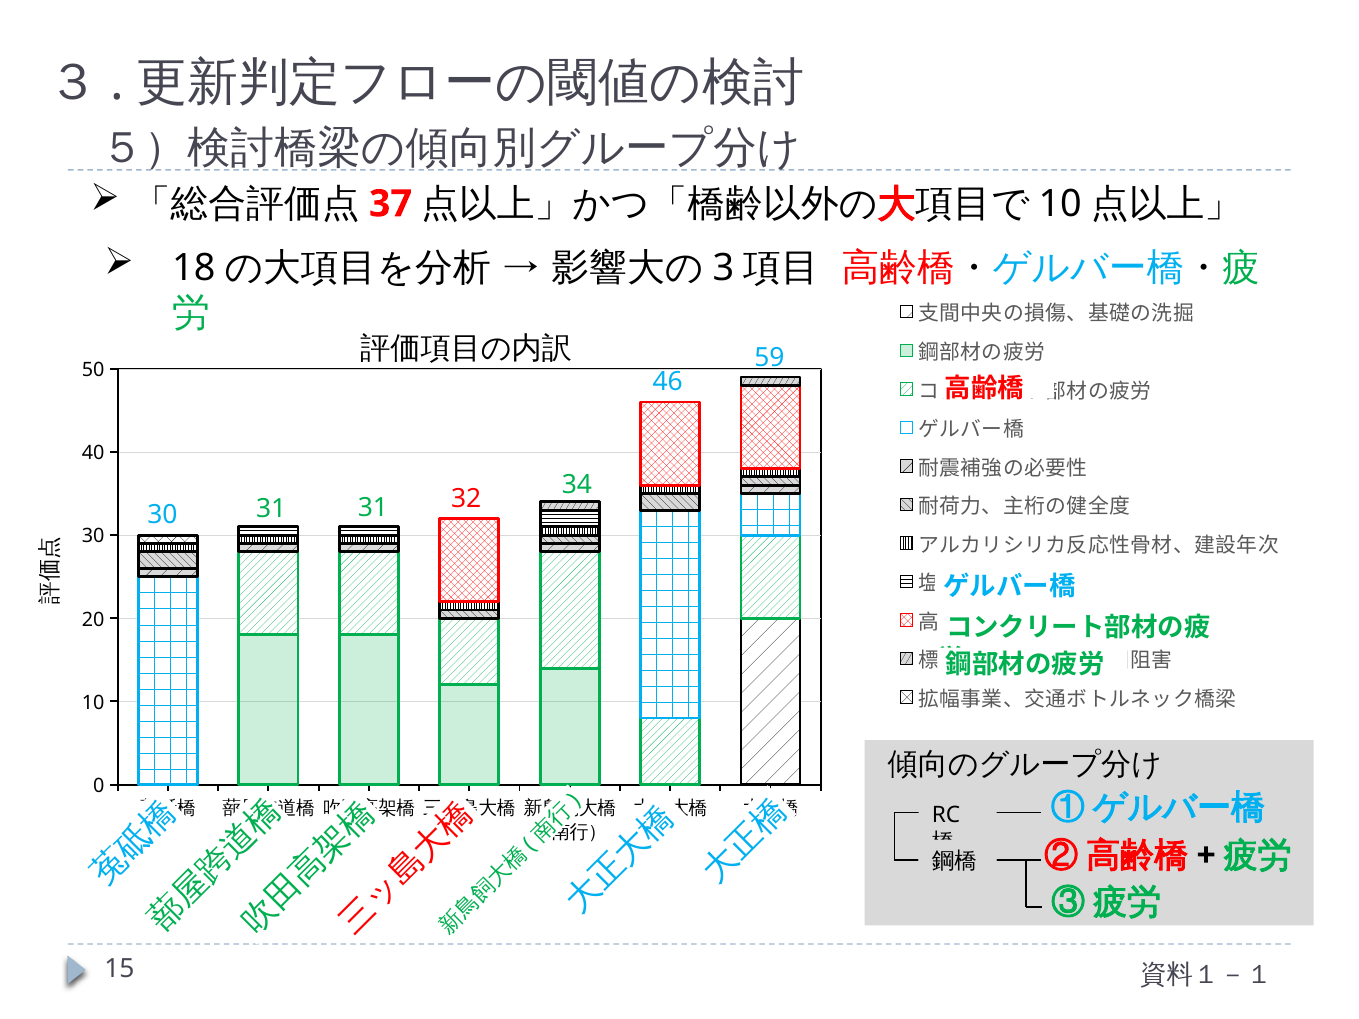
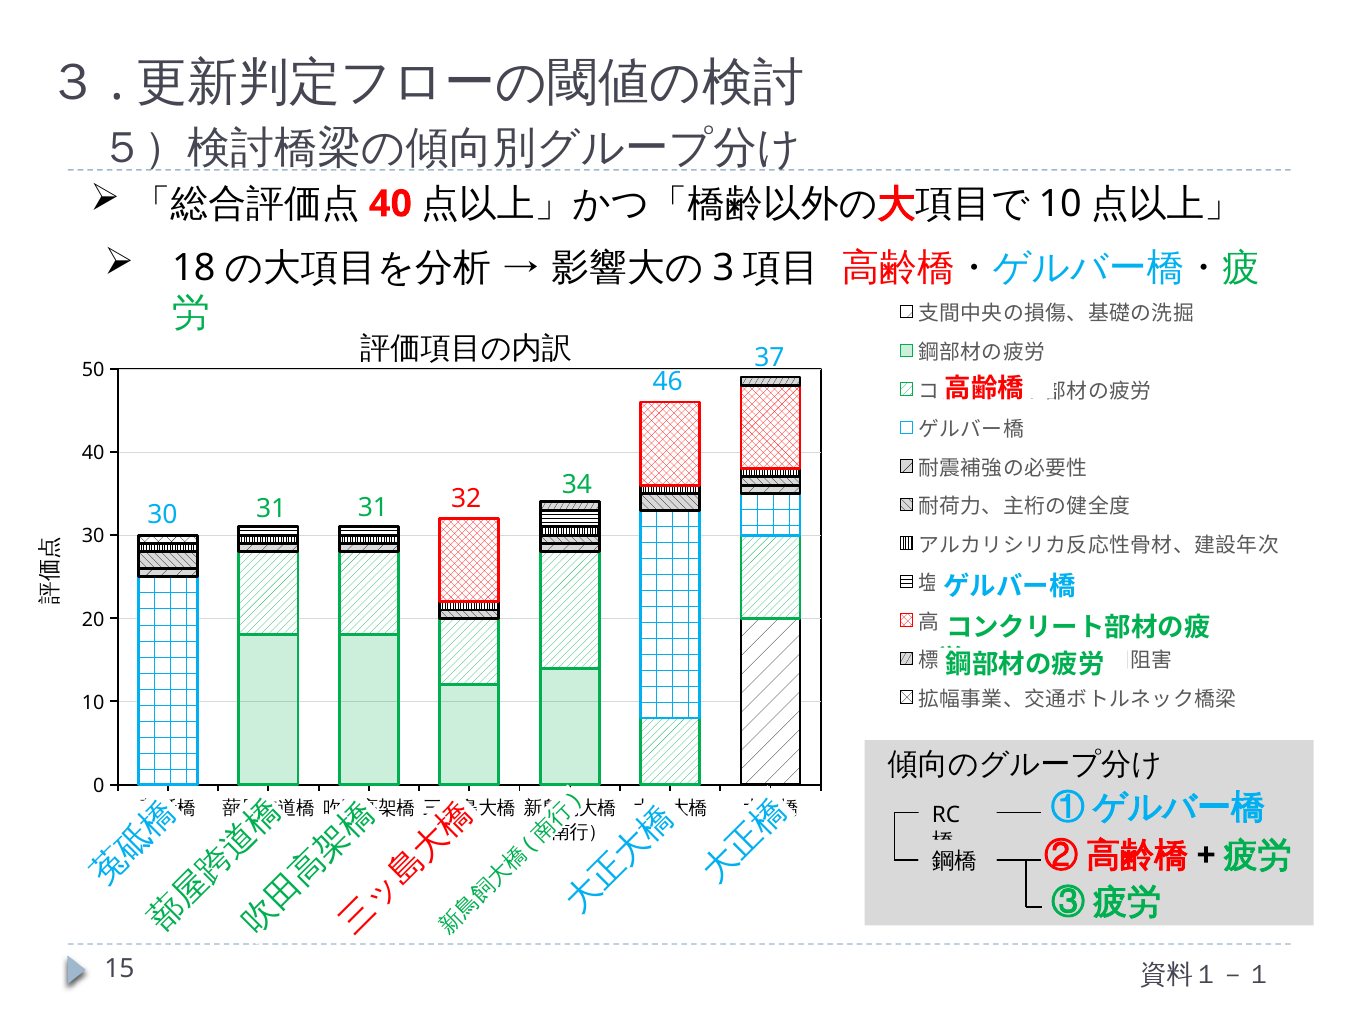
37 at (390, 204): 37 -> 40
59: 59 -> 37
